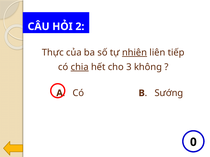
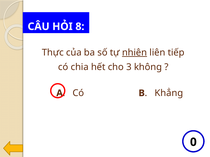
2: 2 -> 8
chia underline: present -> none
Sướng: Sướng -> Khẳng
